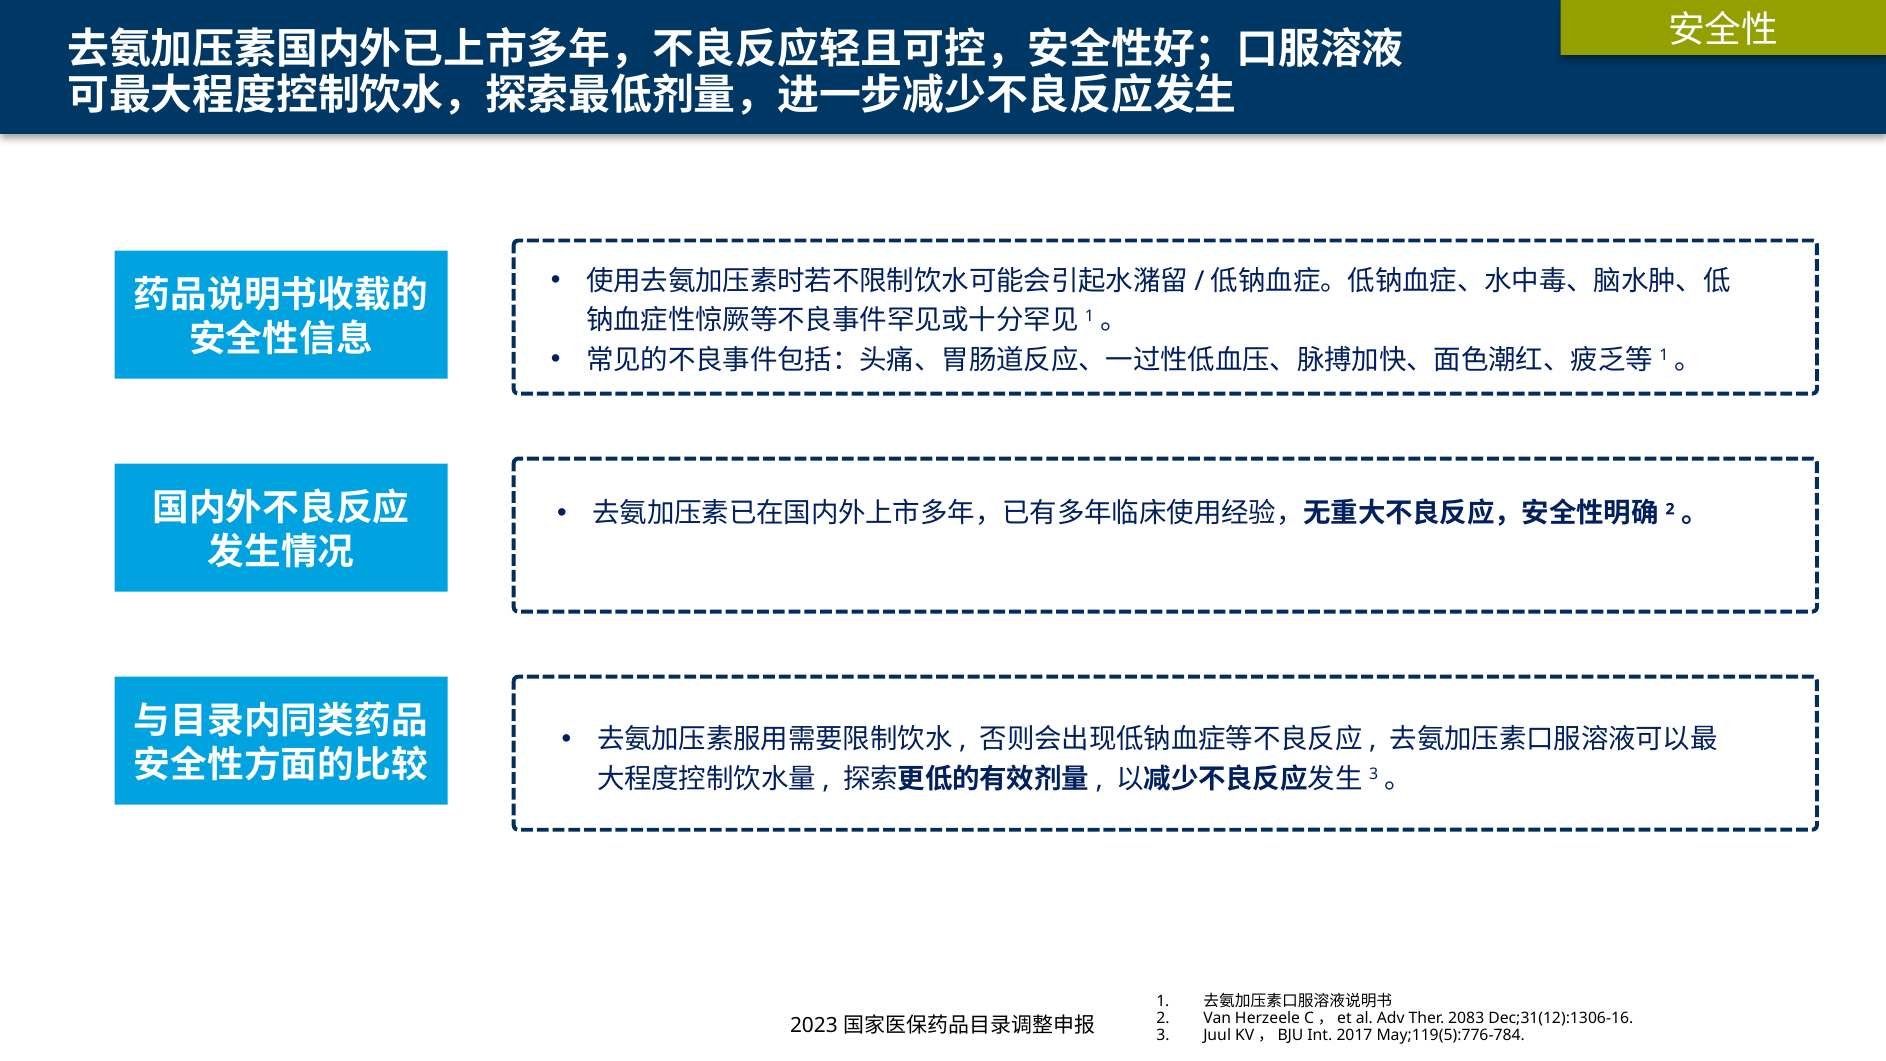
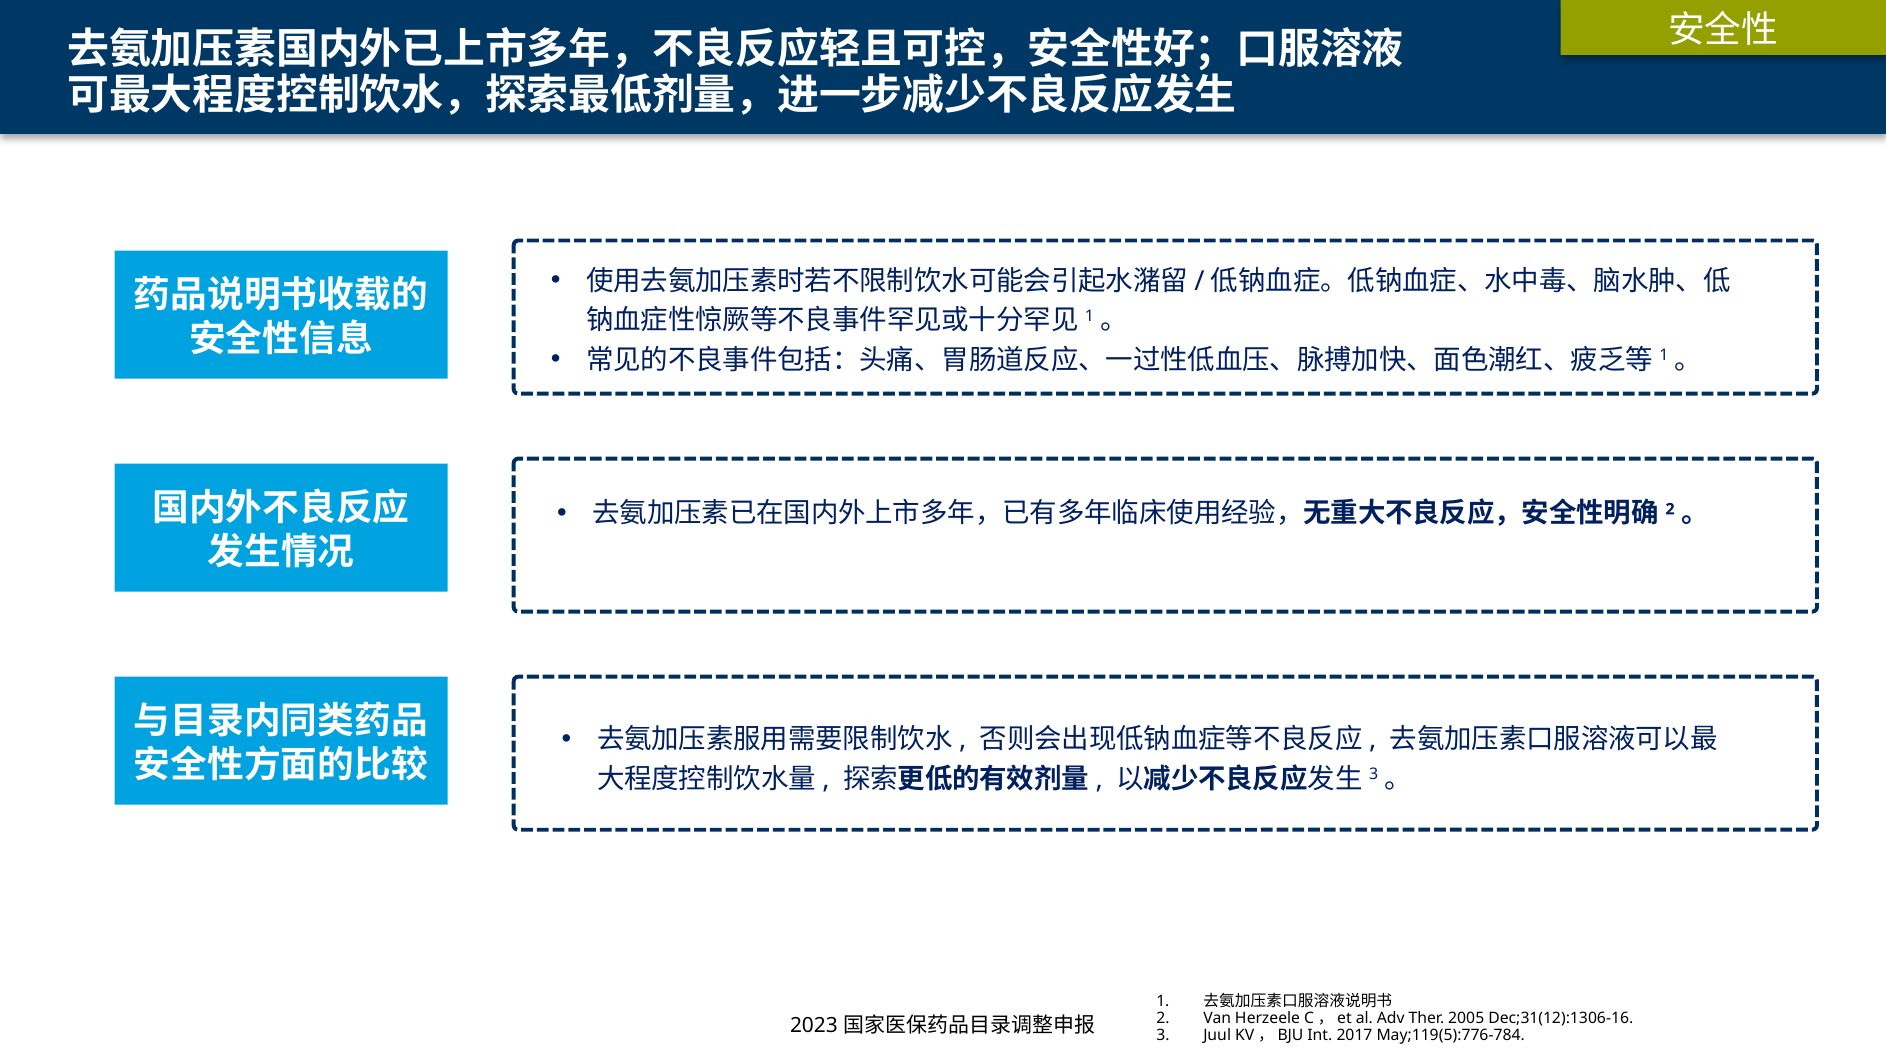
2083: 2083 -> 2005
